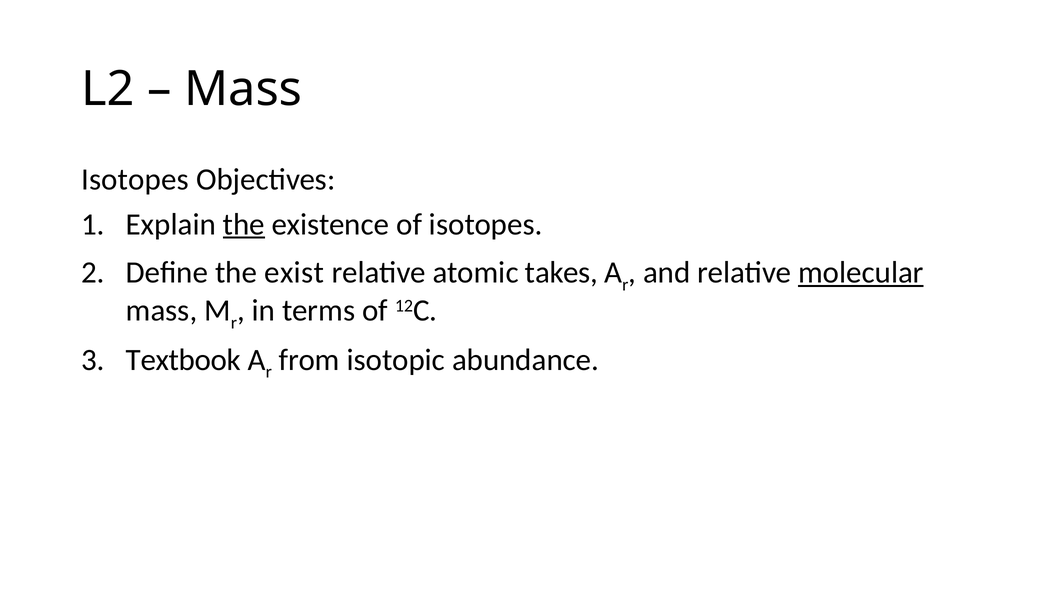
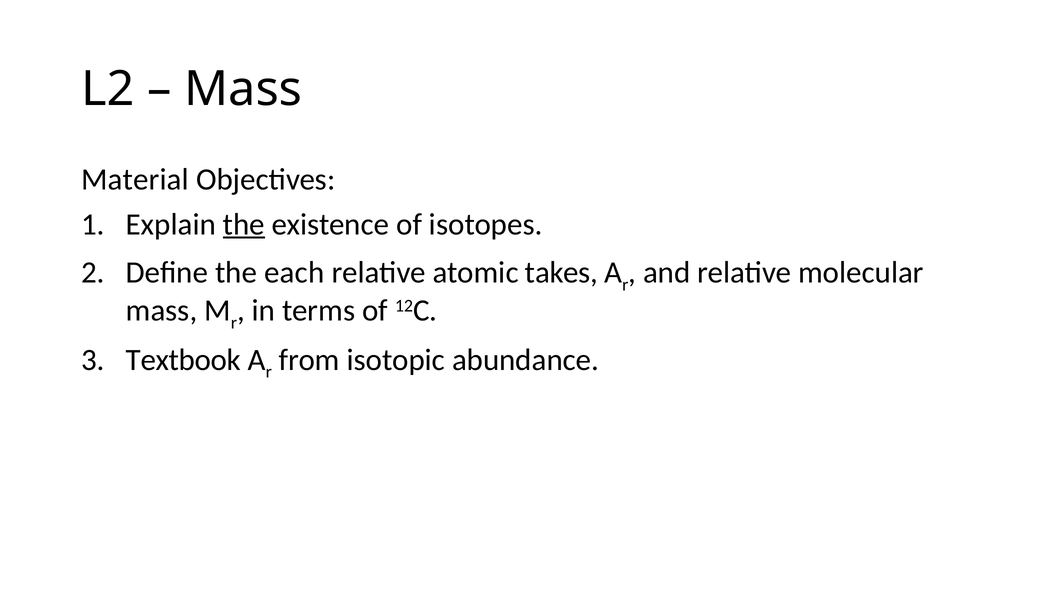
Isotopes at (135, 180): Isotopes -> Material
exist: exist -> each
molecular underline: present -> none
